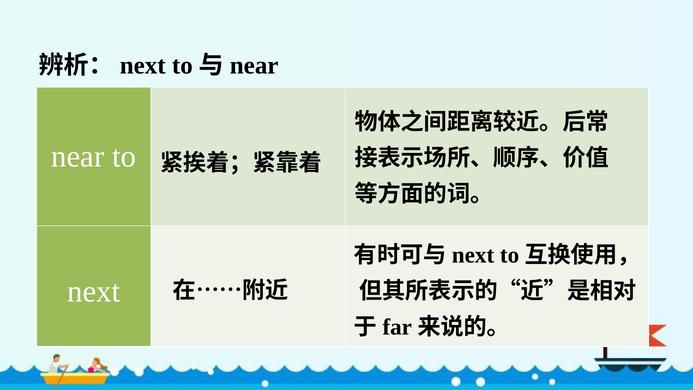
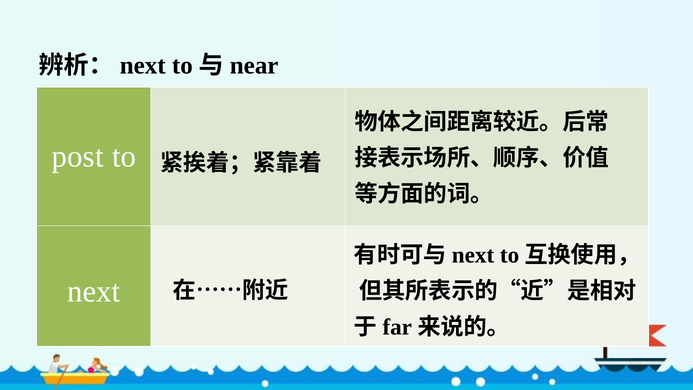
near: near -> post
